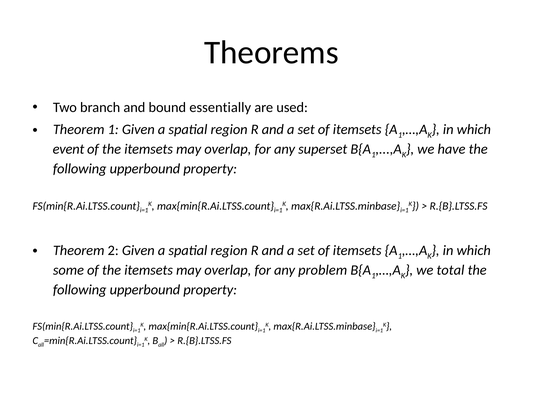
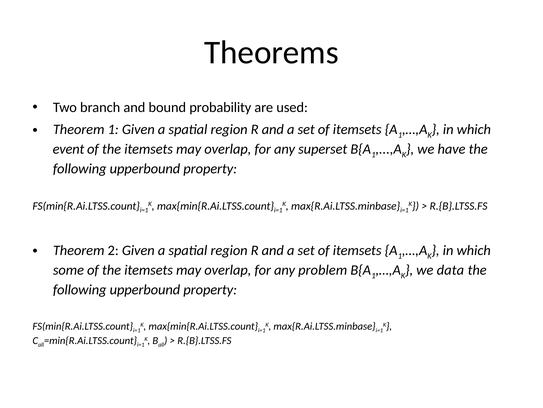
essentially: essentially -> probability
total: total -> data
